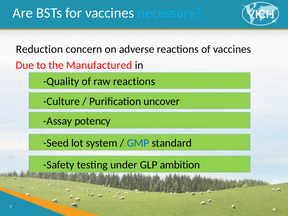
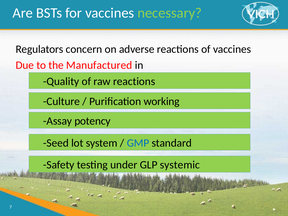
necessary colour: light blue -> light green
Reduction: Reduction -> Regulators
uncover: uncover -> working
ambition: ambition -> systemic
